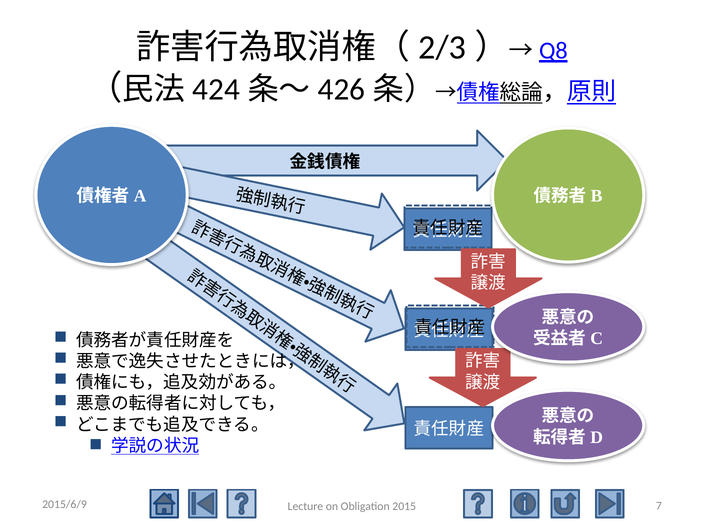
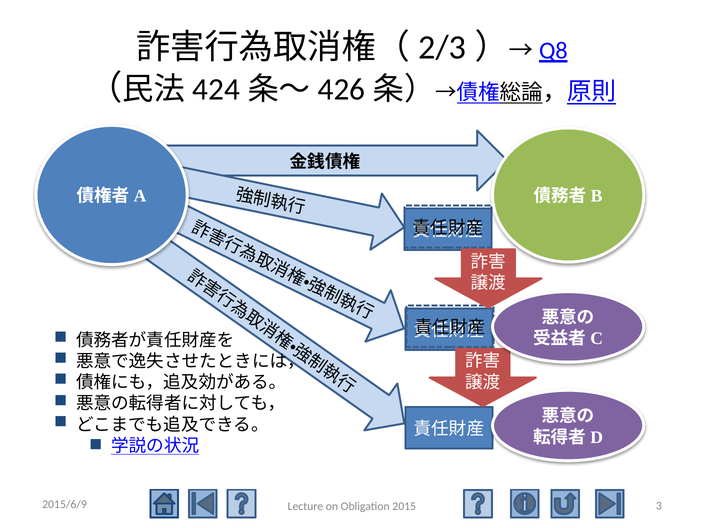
7: 7 -> 3
